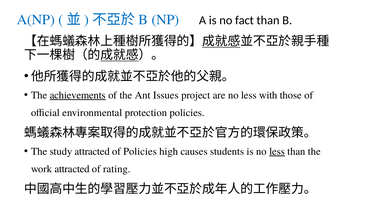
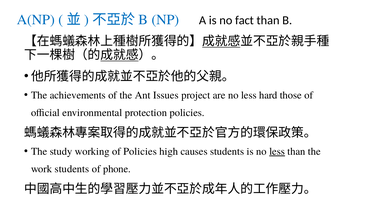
achievements underline: present -> none
with: with -> hard
study attracted: attracted -> working
work attracted: attracted -> students
rating: rating -> phone
